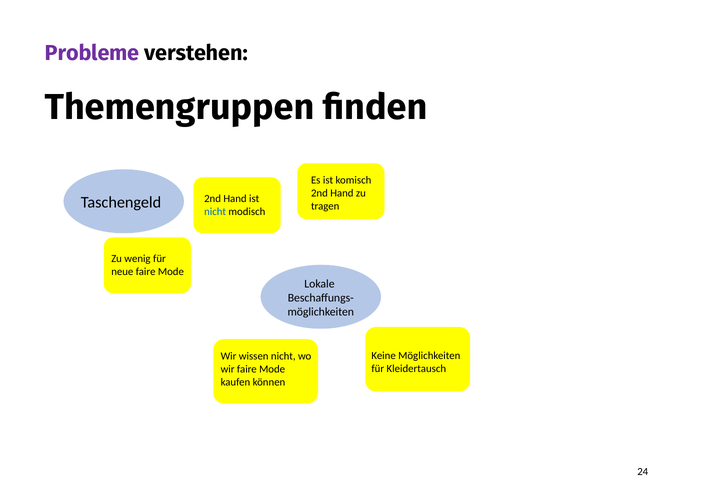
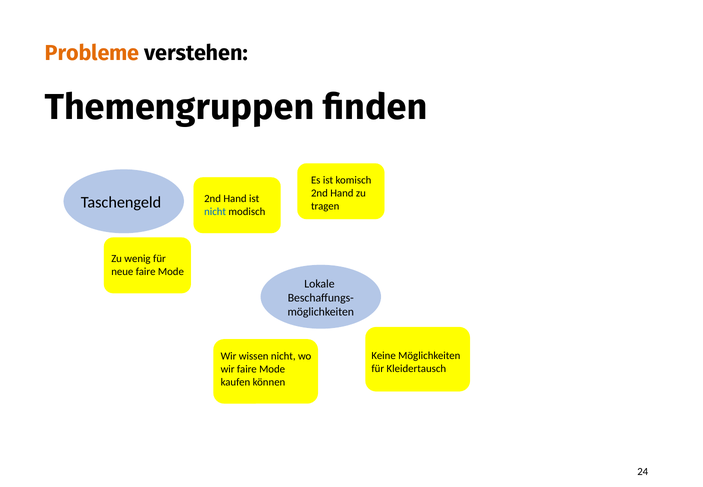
Probleme colour: purple -> orange
